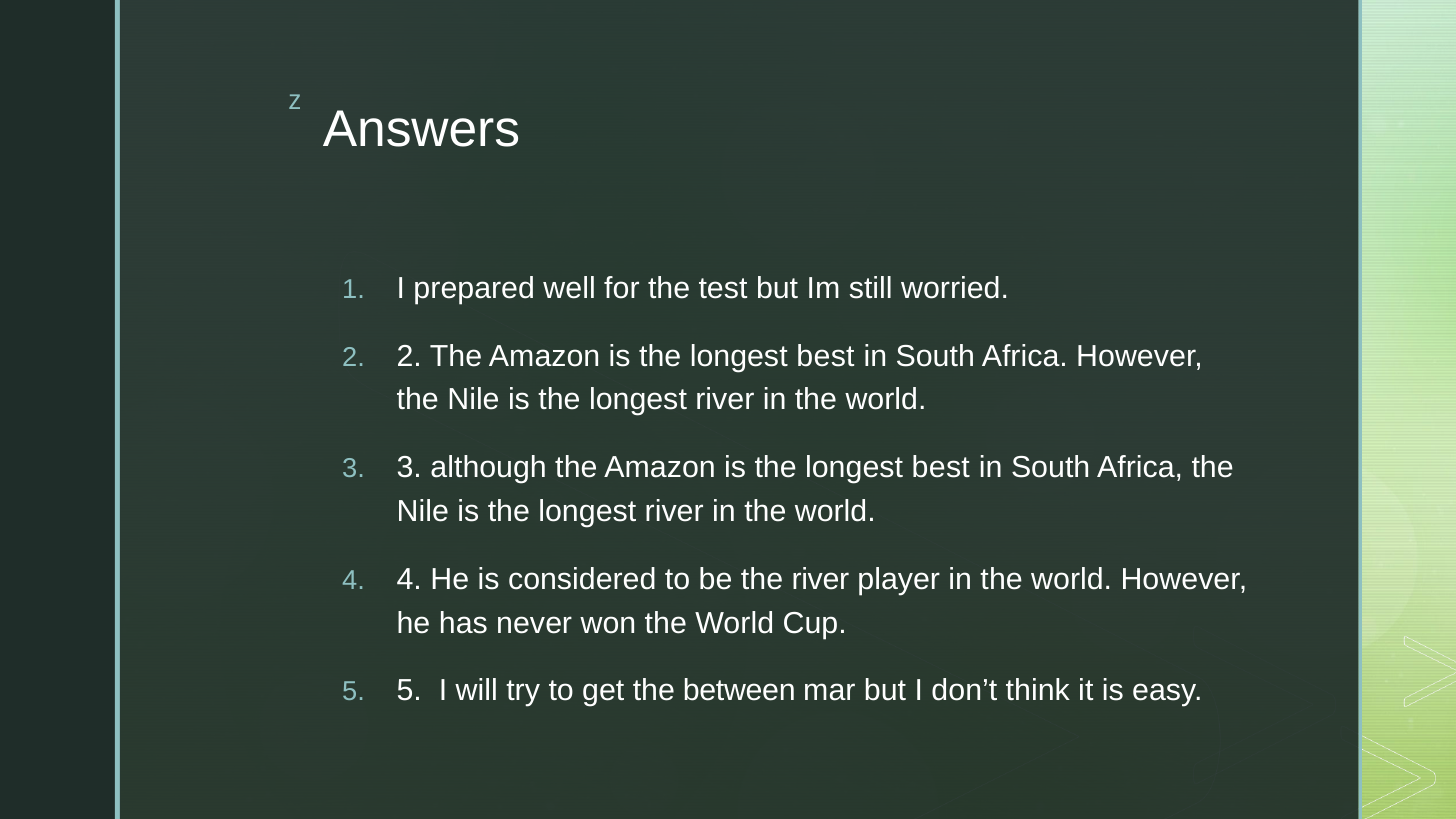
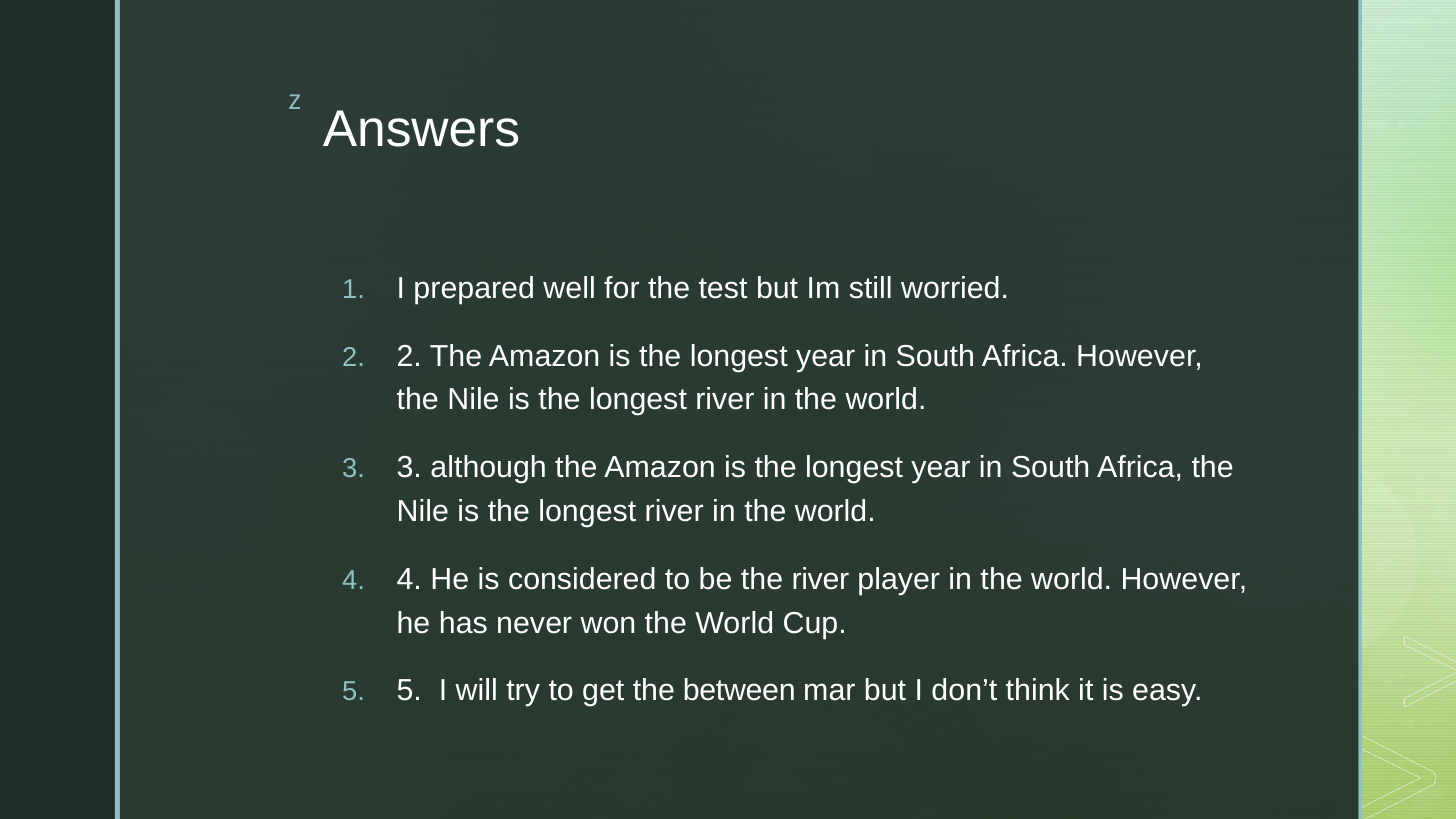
best at (826, 356): best -> year
best at (941, 468): best -> year
